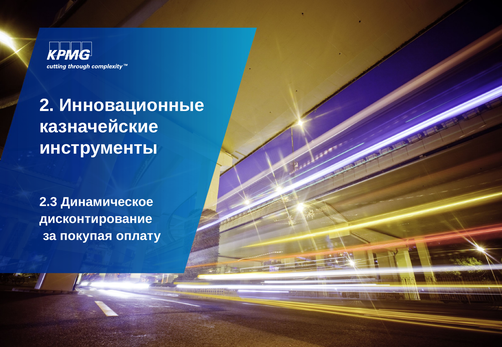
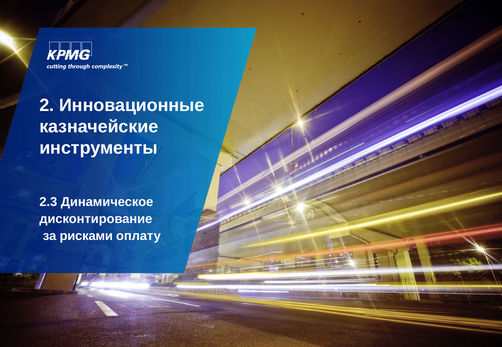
покупая: покупая -> рисками
